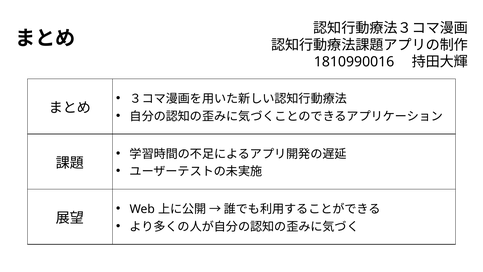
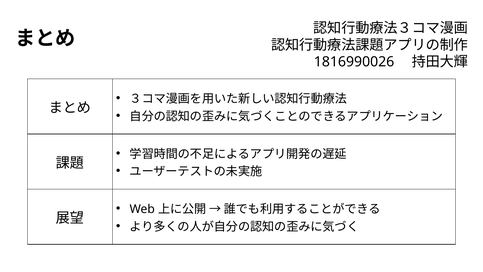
1810990016: 1810990016 -> 1816990026
